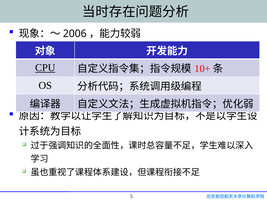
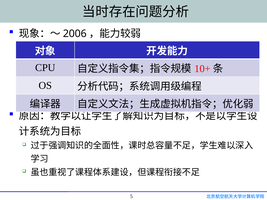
CPU underline: present -> none
